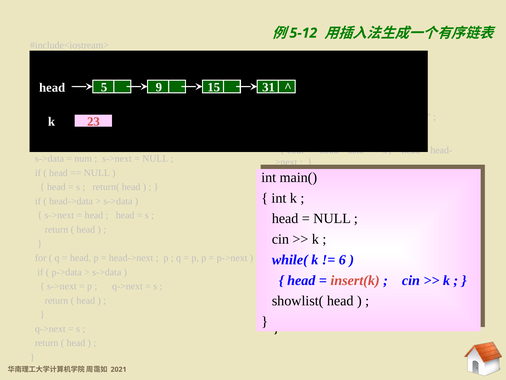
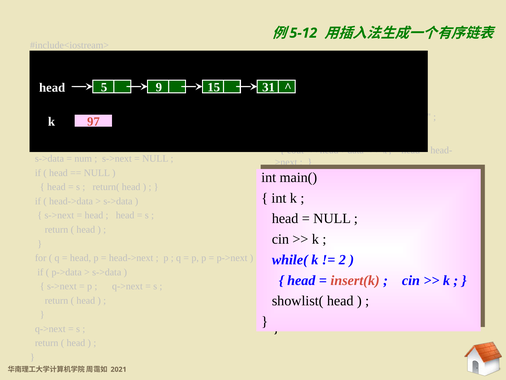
23: 23 -> 97
6: 6 -> 2
